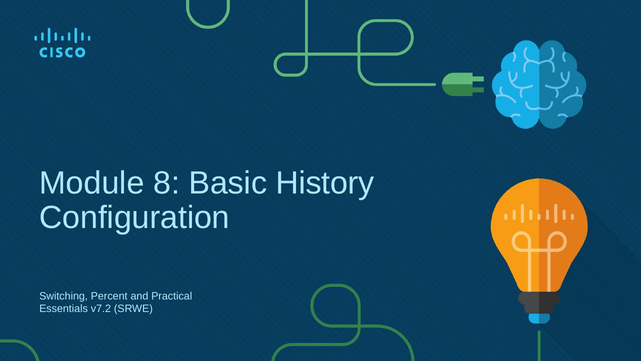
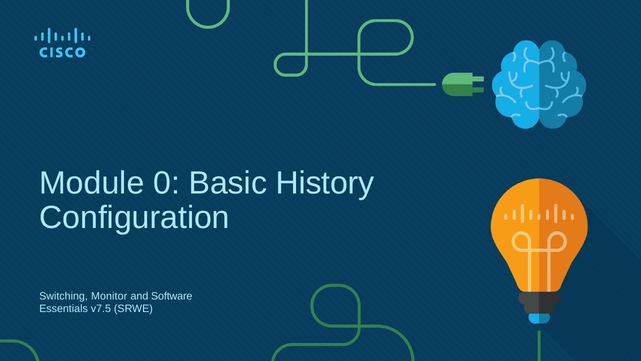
8: 8 -> 0
Percent: Percent -> Monitor
Practical: Practical -> Software
v7.2: v7.2 -> v7.5
